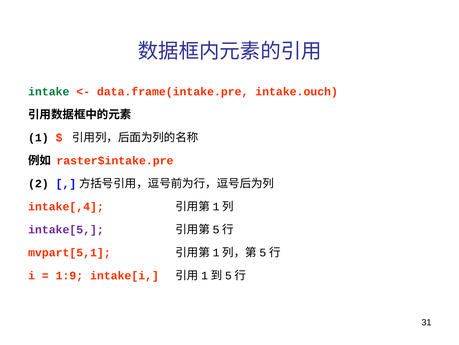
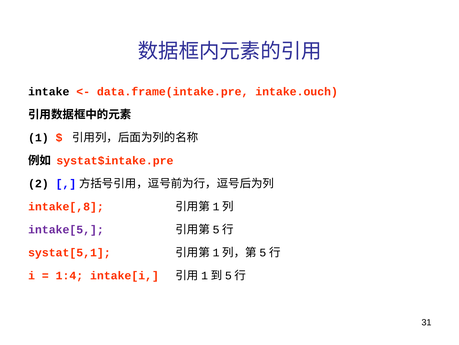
intake colour: green -> black
raster$intake.pre: raster$intake.pre -> systat$intake.pre
intake[,4: intake[,4 -> intake[,8
mvpart[5,1: mvpart[5,1 -> systat[5,1
1:9: 1:9 -> 1:4
